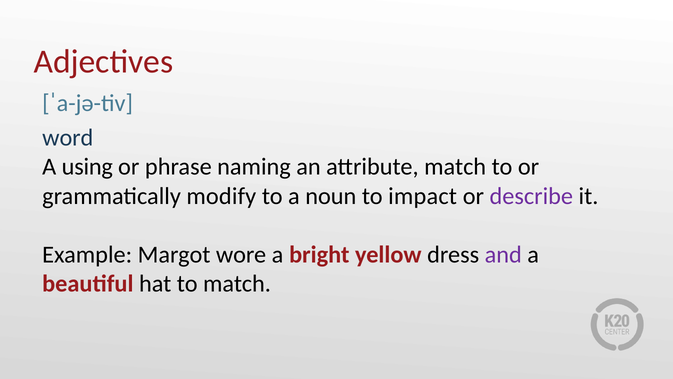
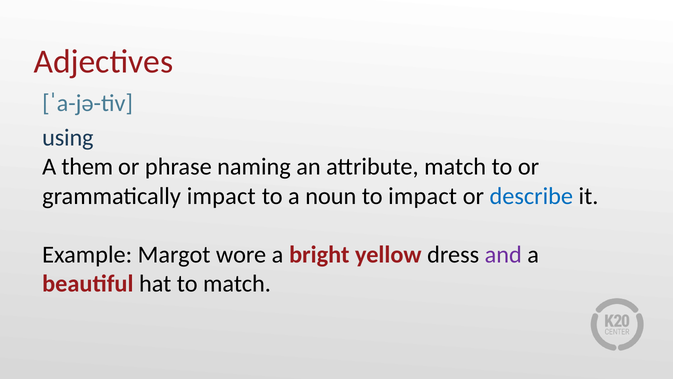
word: word -> using
using: using -> them
grammatically modify: modify -> impact
describe colour: purple -> blue
